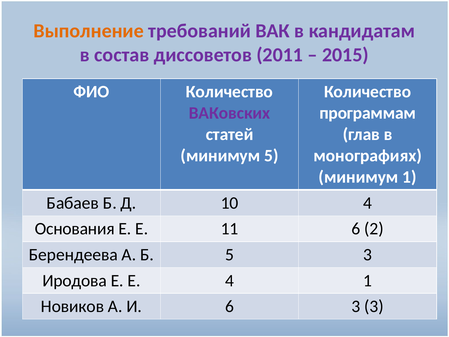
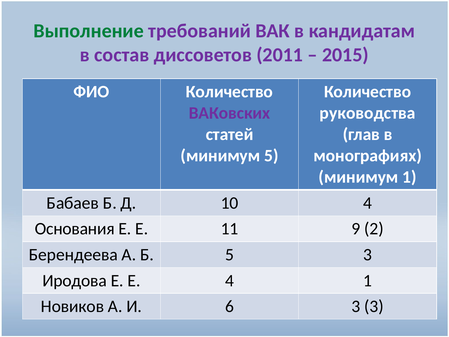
Выполнение colour: orange -> green
программам: программам -> руководства
11 6: 6 -> 9
